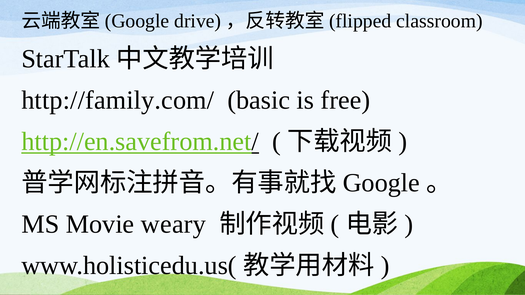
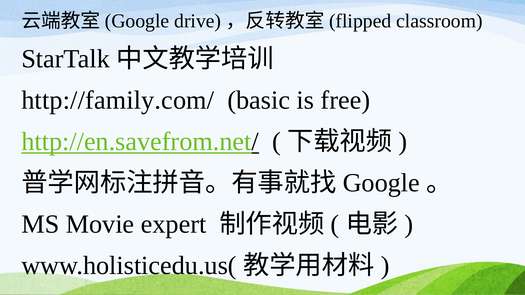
weary: weary -> expert
